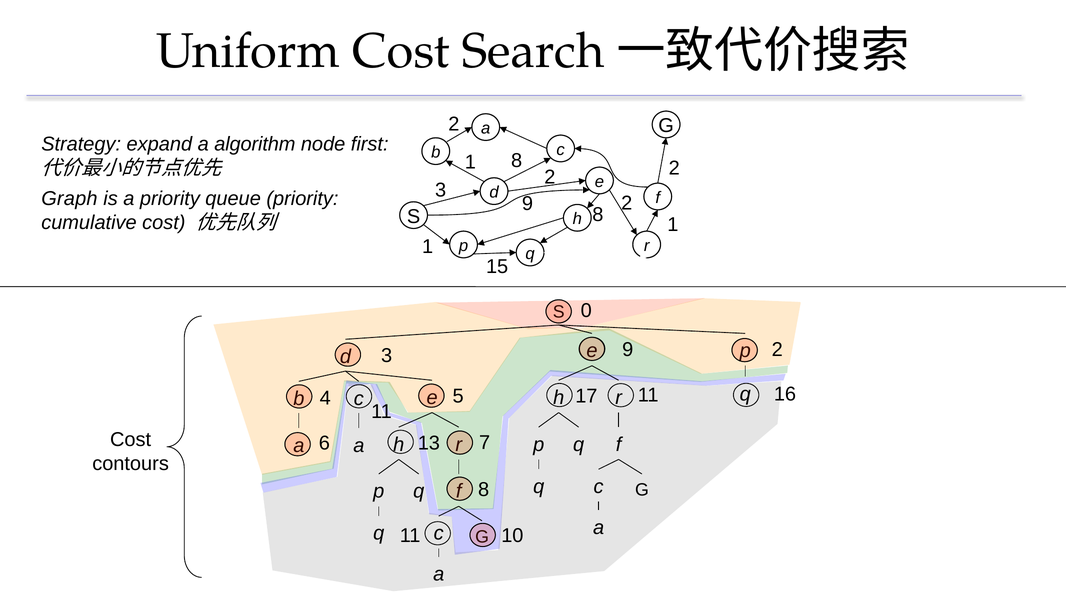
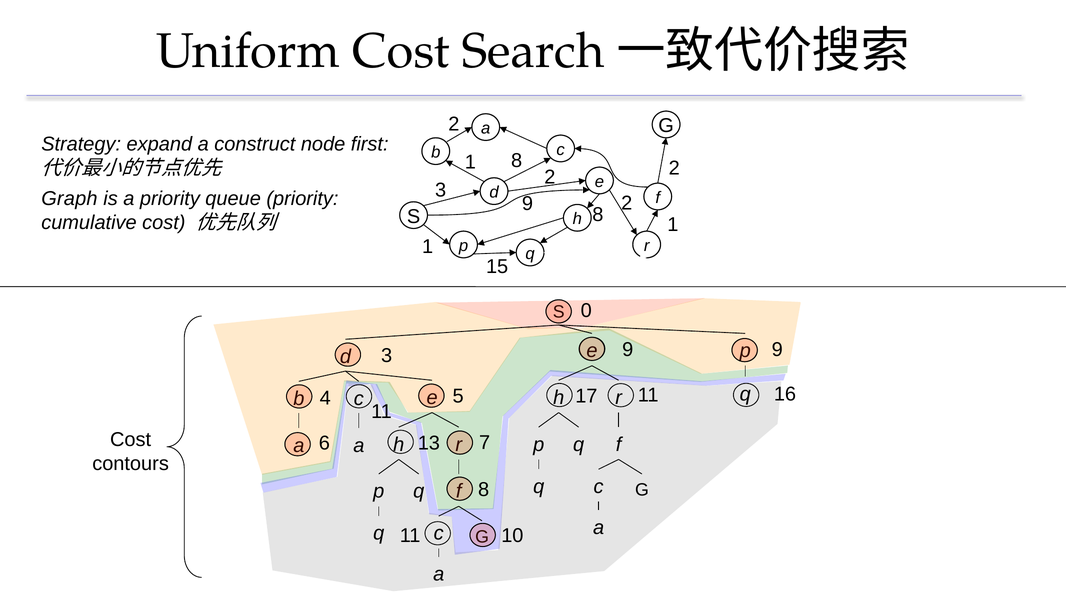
algorithm: algorithm -> construct
9 2: 2 -> 9
